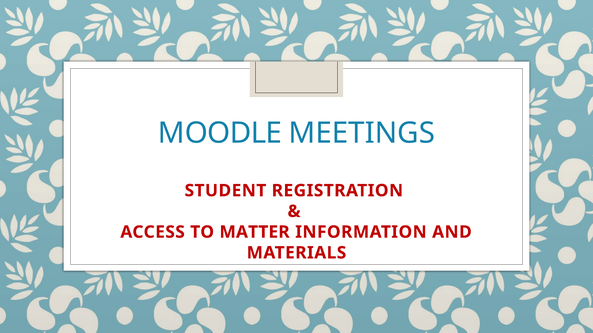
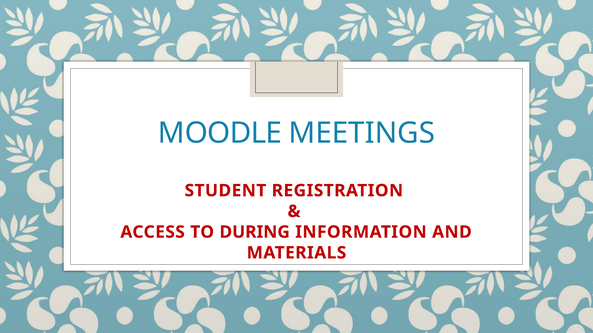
MATTER: MATTER -> DURING
